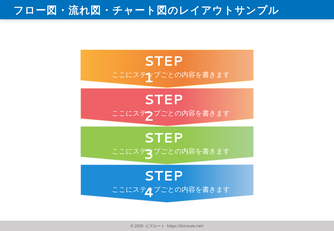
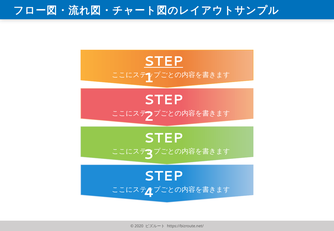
STEP at (163, 61) underline: none -> present
